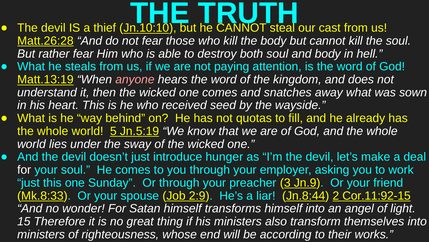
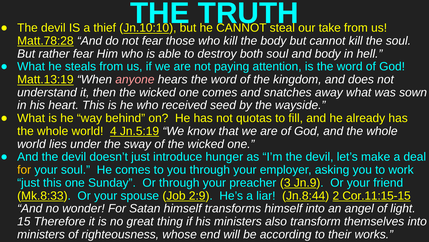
cast: cast -> take
Matt.26:28: Matt.26:28 -> Matt.78:28
5: 5 -> 4
for at (24, 169) colour: white -> yellow
Cor.11:92-15: Cor.11:92-15 -> Cor.11:15-15
